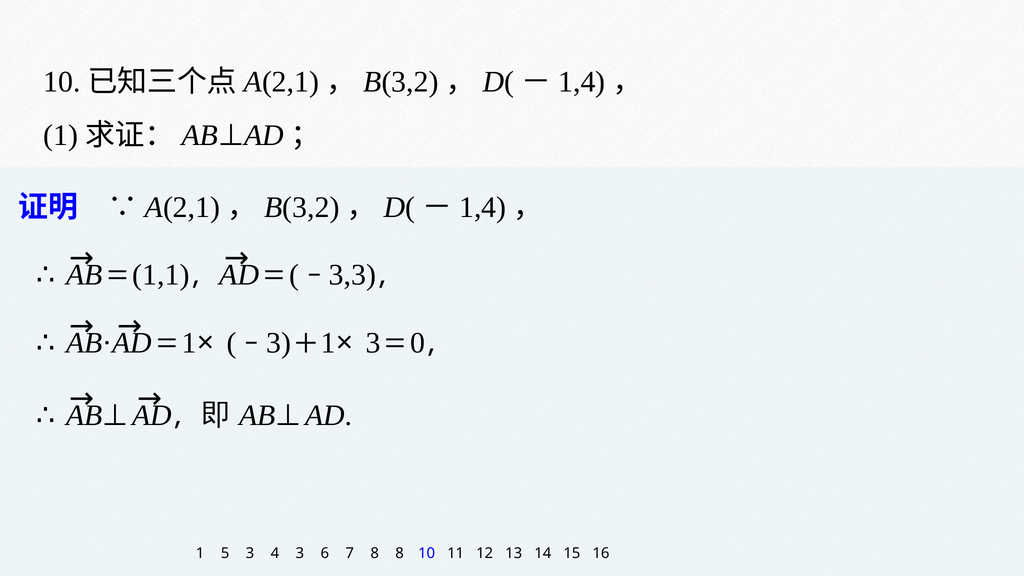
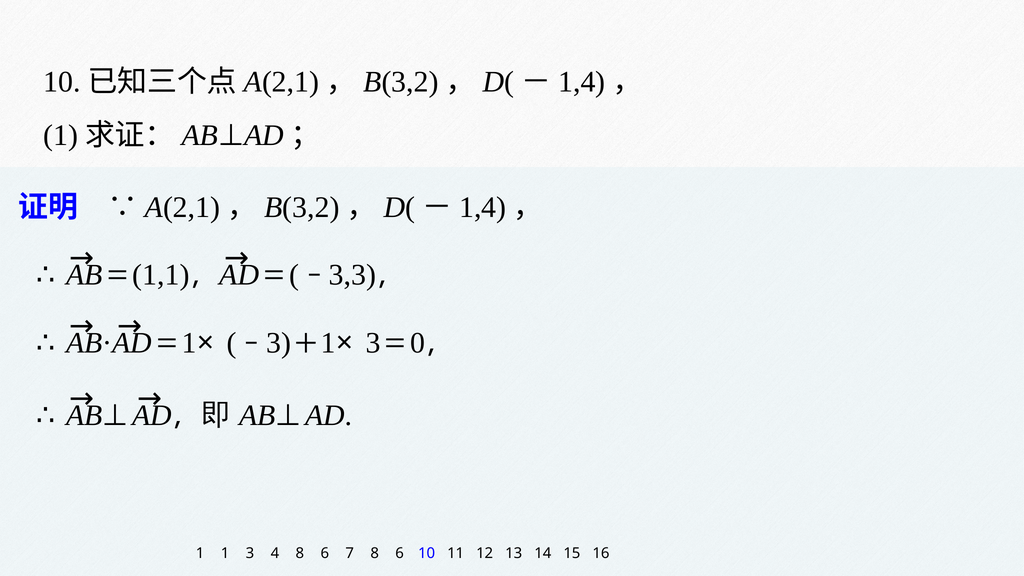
1 5: 5 -> 1
4 3: 3 -> 8
7 8 8: 8 -> 6
